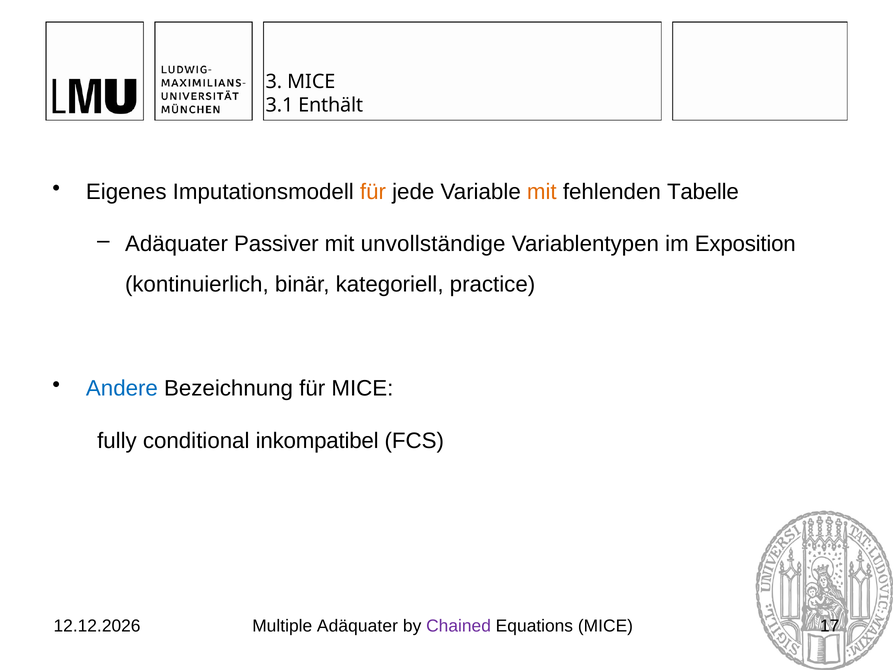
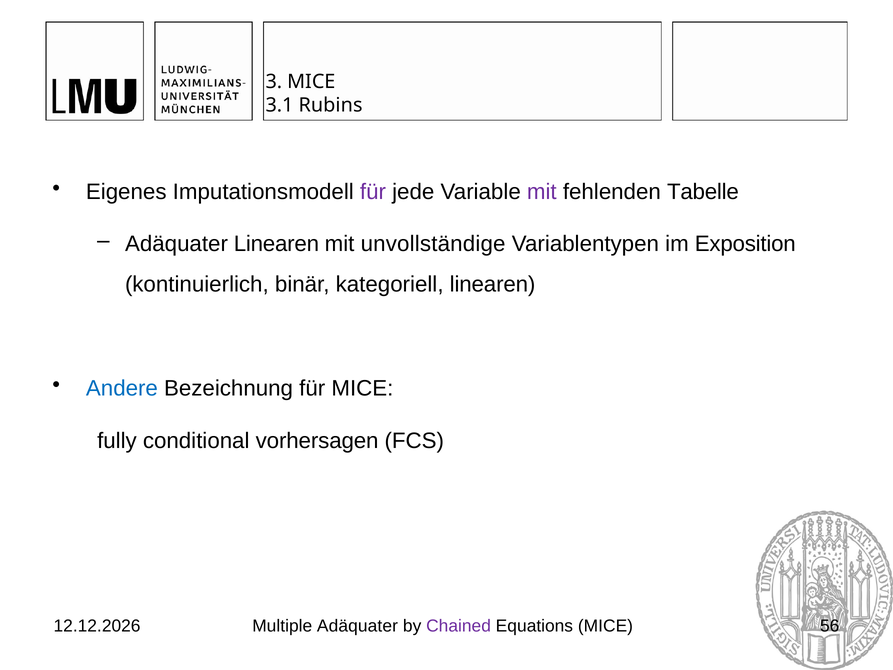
Enthält: Enthält -> Rubins
für at (373, 192) colour: orange -> purple
mit at (542, 192) colour: orange -> purple
Adäquater Passiver: Passiver -> Linearen
kategoriell practice: practice -> linearen
inkompatibel: inkompatibel -> vorhersagen
17: 17 -> 56
